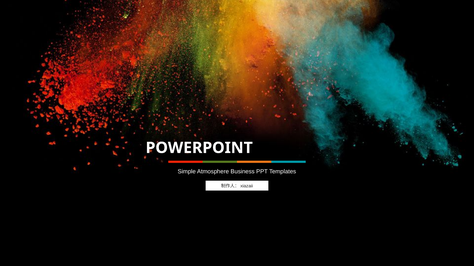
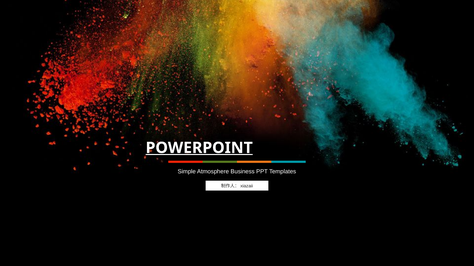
POWERPOINT underline: none -> present
